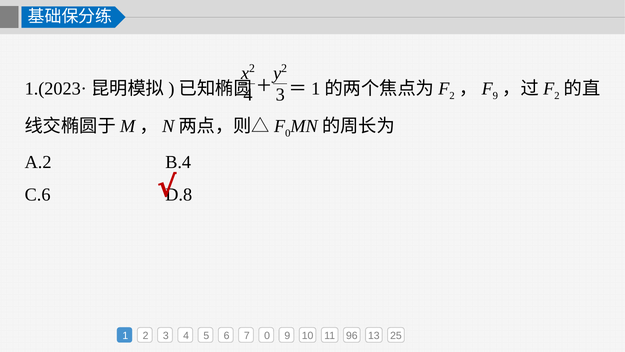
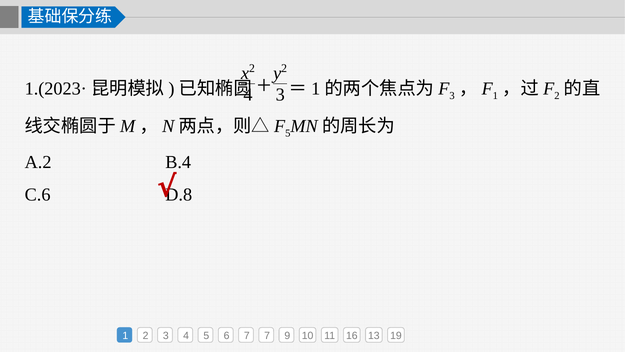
2 at (452, 96): 2 -> 3
9 at (495, 96): 9 -> 1
0 at (288, 133): 0 -> 5
7 0: 0 -> 7
96: 96 -> 16
25: 25 -> 19
